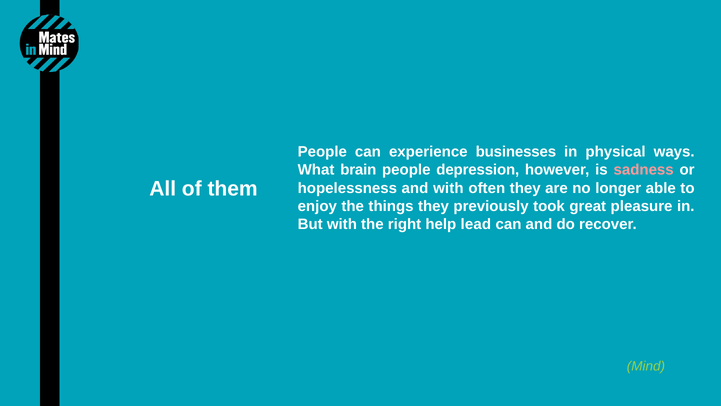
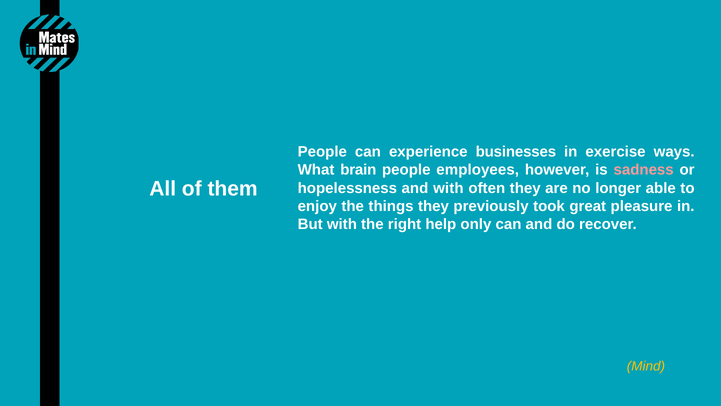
physical: physical -> exercise
depression: depression -> employees
lead: lead -> only
Mind colour: light green -> yellow
